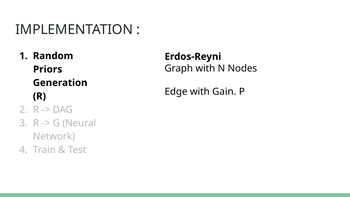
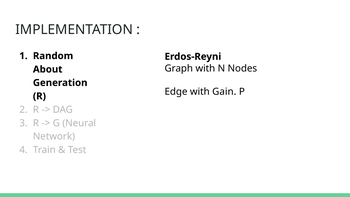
Priors: Priors -> About
